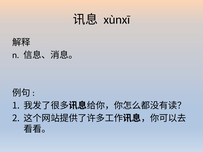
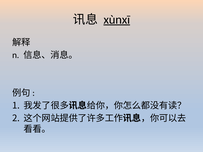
xùnxī underline: none -> present
